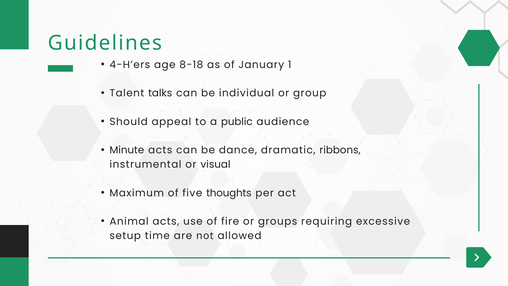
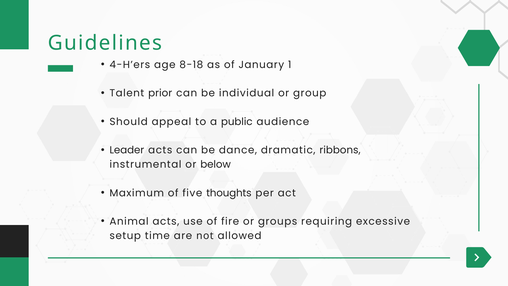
talks: talks -> prior
Minute: Minute -> Leader
visual: visual -> below
